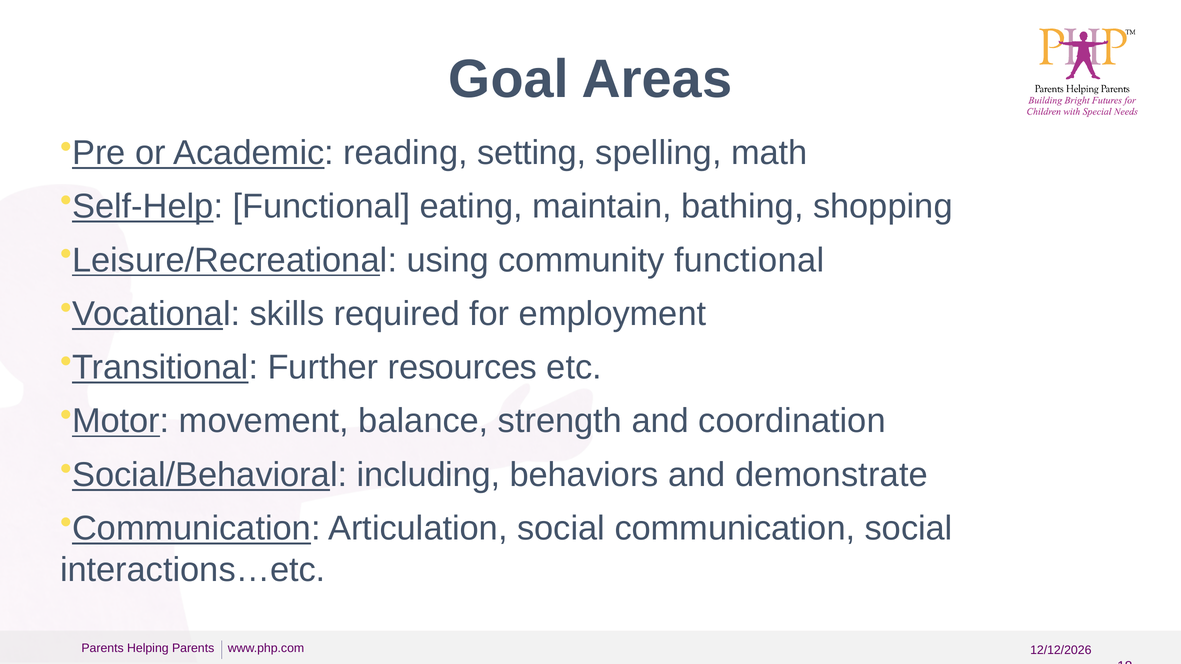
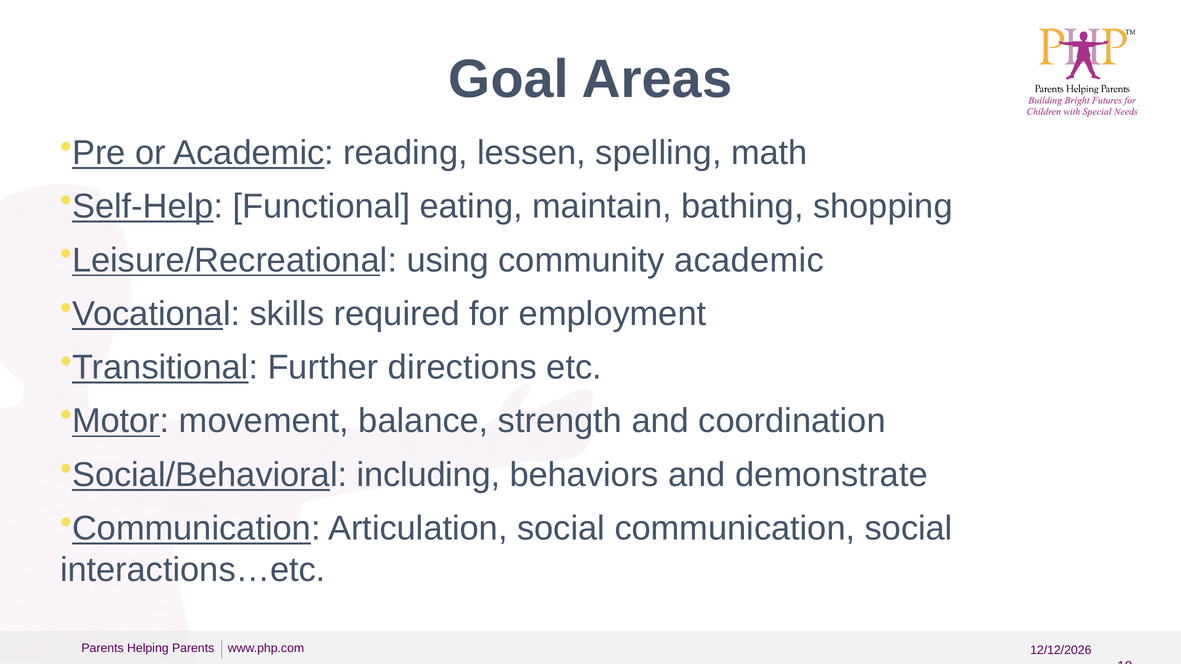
setting: setting -> lessen
community functional: functional -> academic
resources: resources -> directions
